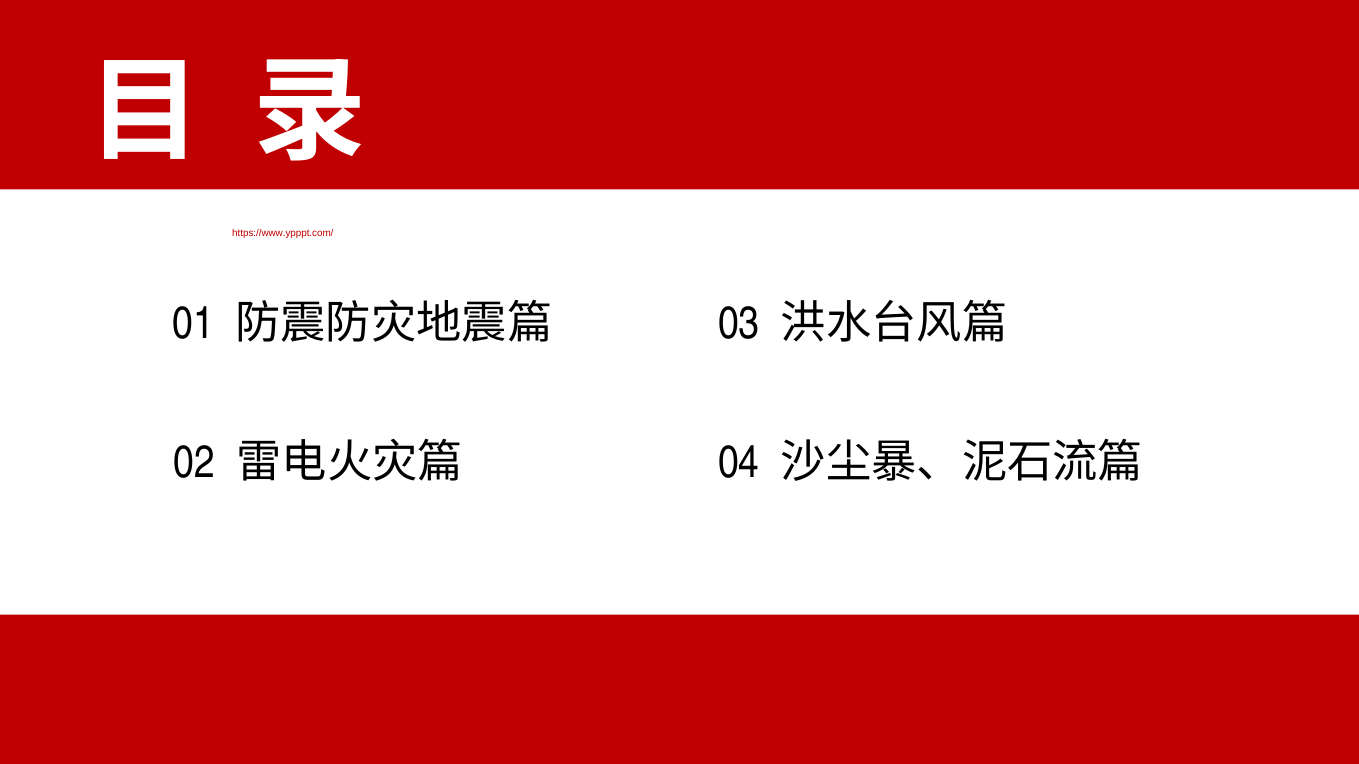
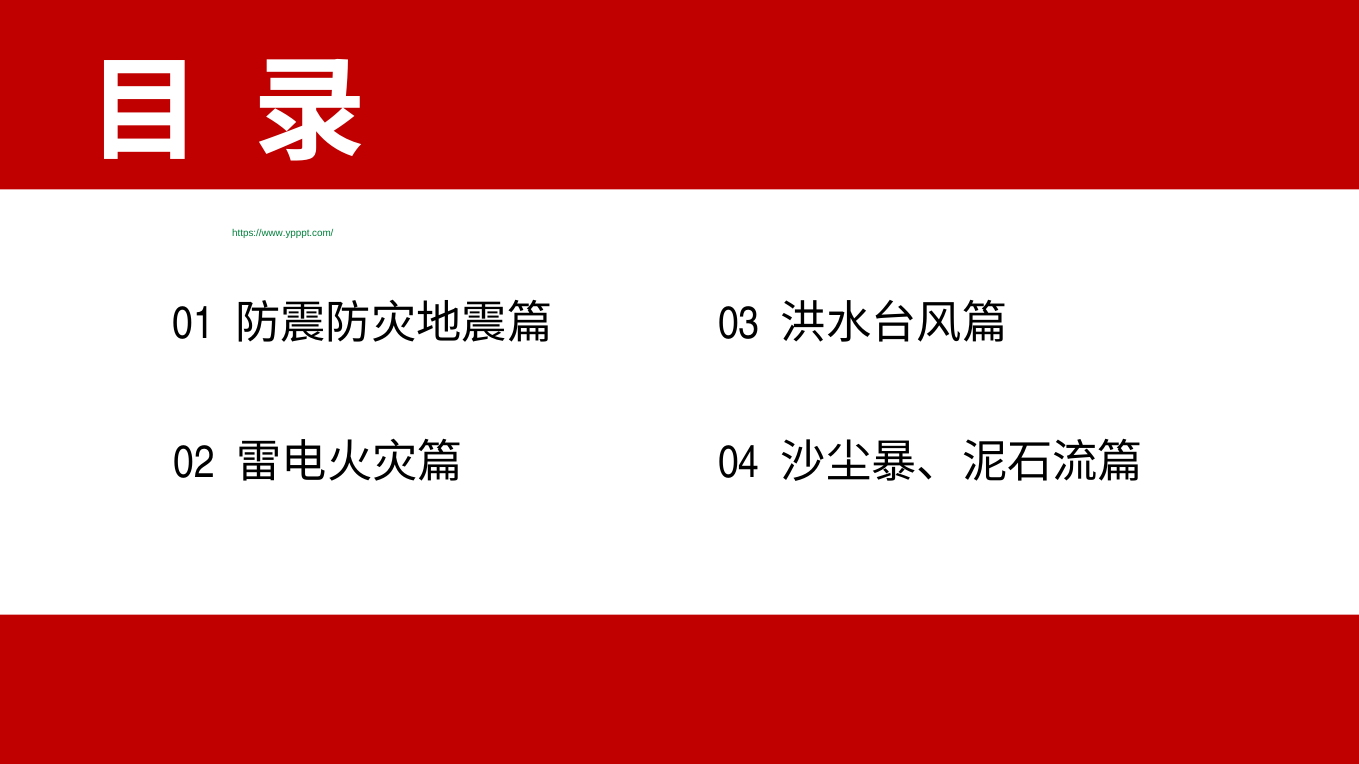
https://www.ypppt.com/ colour: red -> green
